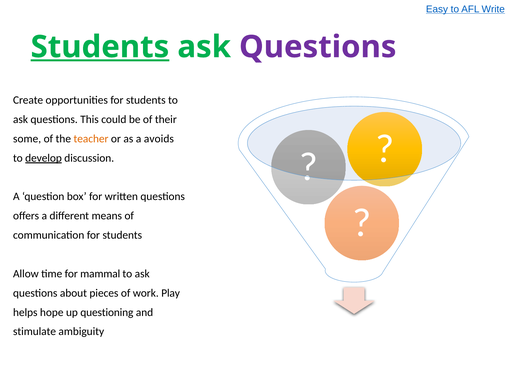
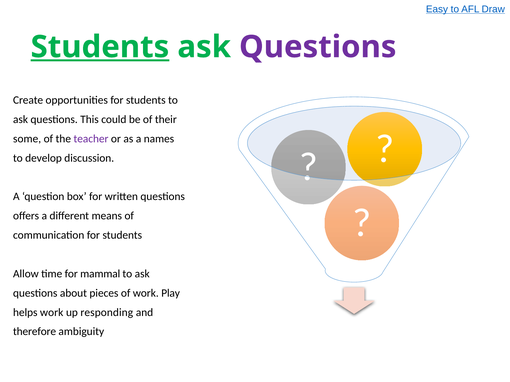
Write: Write -> Draw
teacher colour: orange -> purple
avoids: avoids -> names
develop underline: present -> none
helps hope: hope -> work
questioning: questioning -> responding
stimulate: stimulate -> therefore
